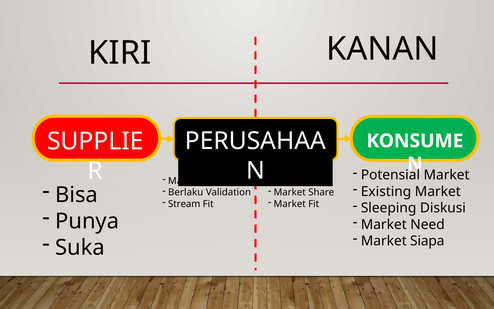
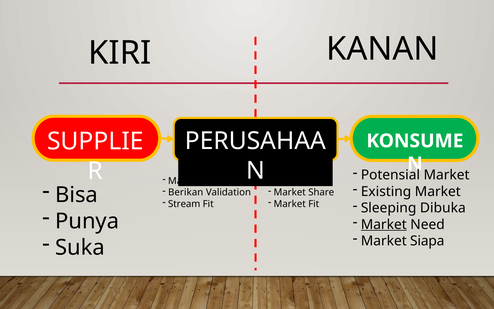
Berlaku: Berlaku -> Berikan
Diskusi: Diskusi -> Dibuka
Market at (384, 224) underline: none -> present
